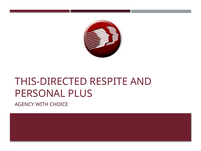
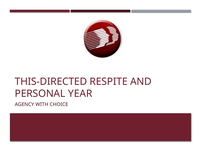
PLUS: PLUS -> YEAR
